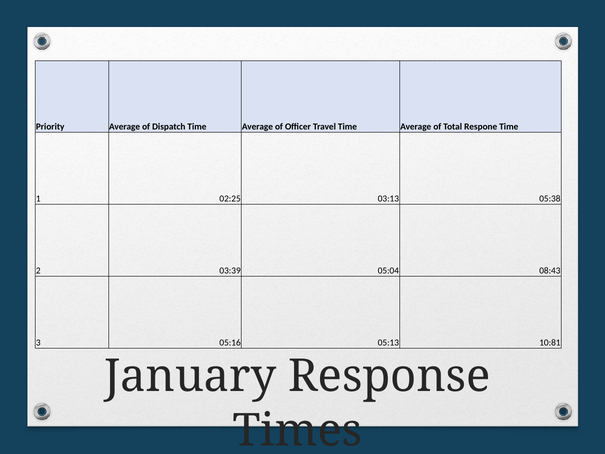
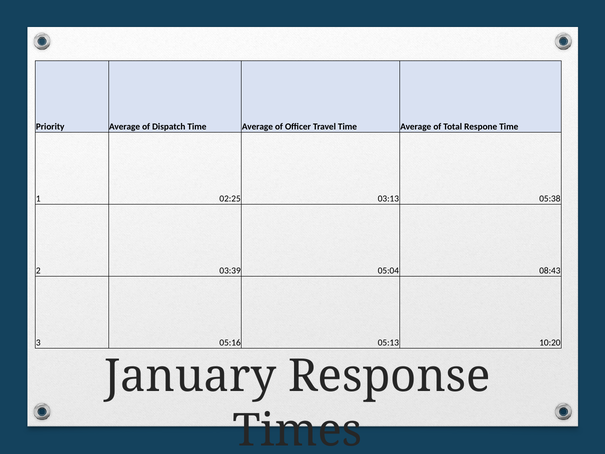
10:81: 10:81 -> 10:20
